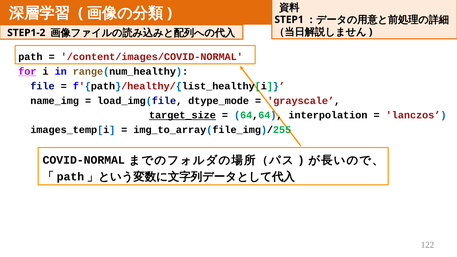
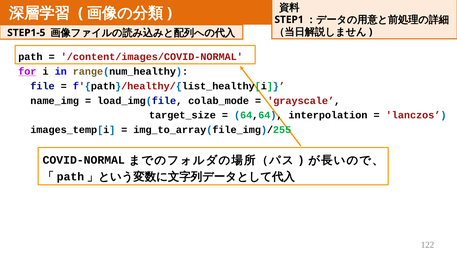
STEP1-2: STEP1-2 -> STEP1-5
dtype_mode: dtype_mode -> colab_mode
target_size underline: present -> none
